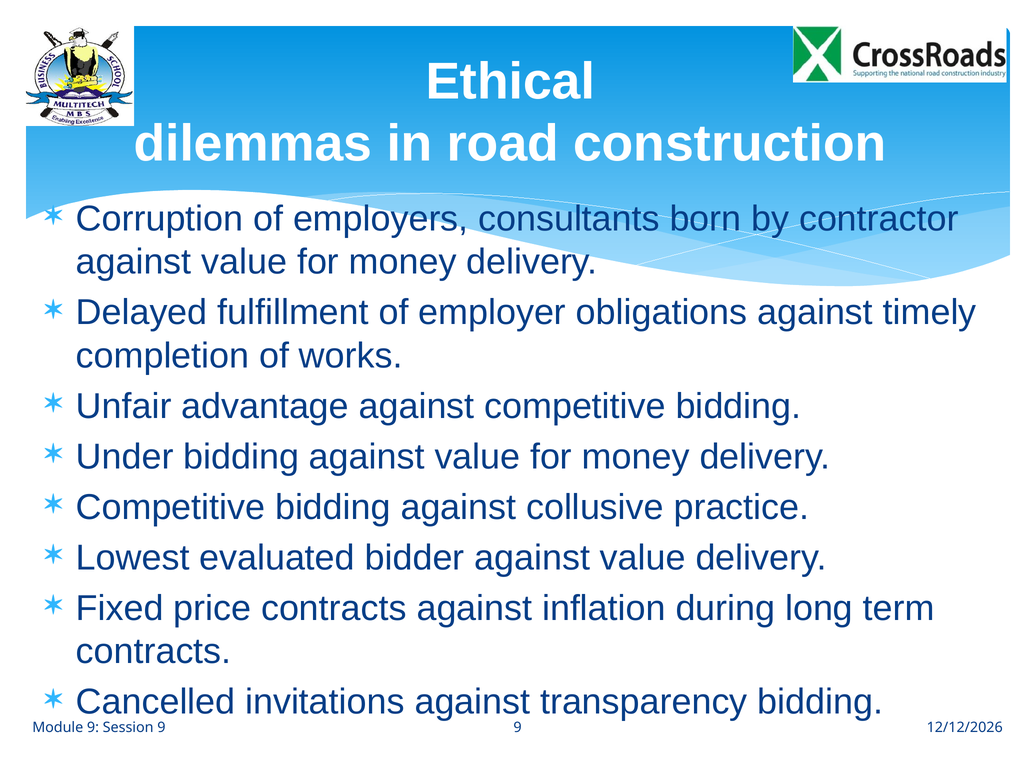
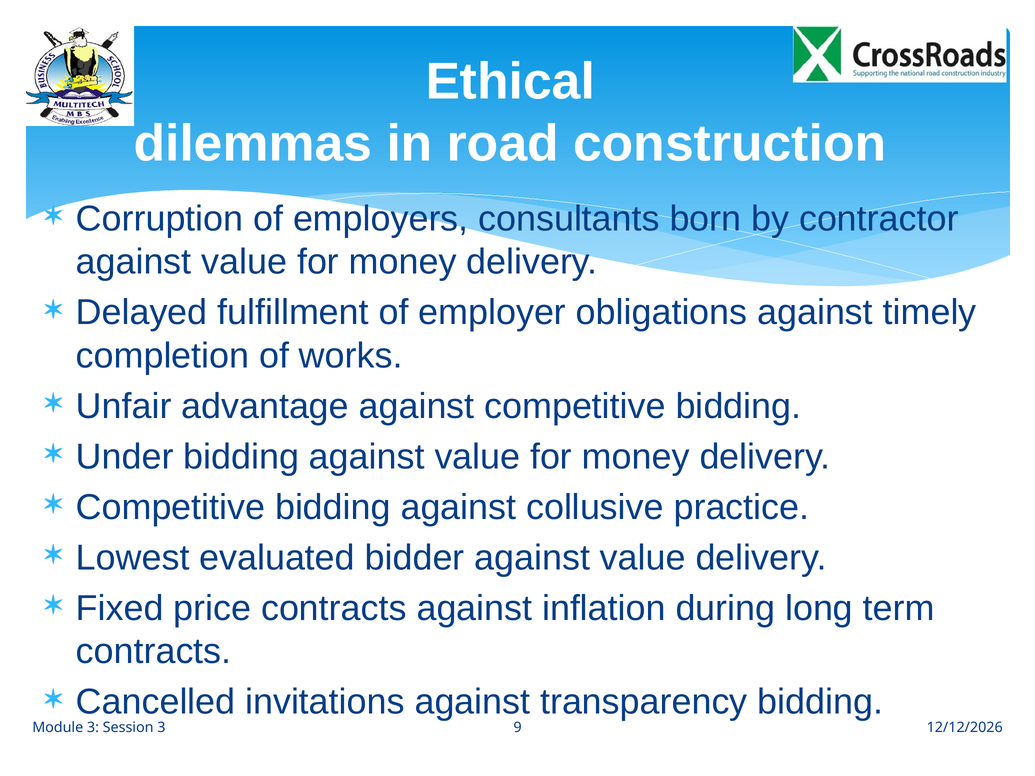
Module 9: 9 -> 3
Session 9: 9 -> 3
